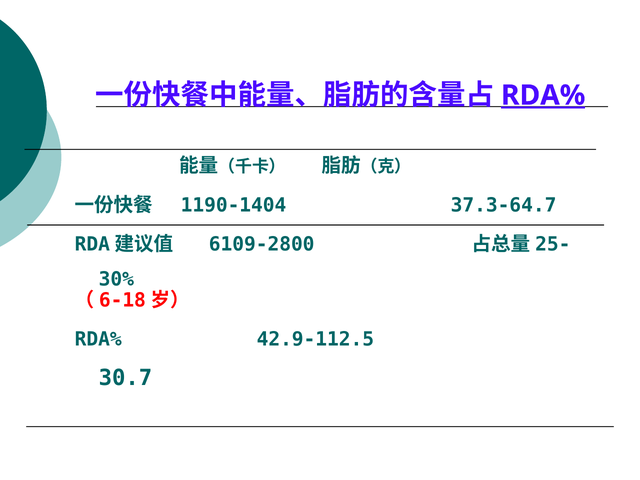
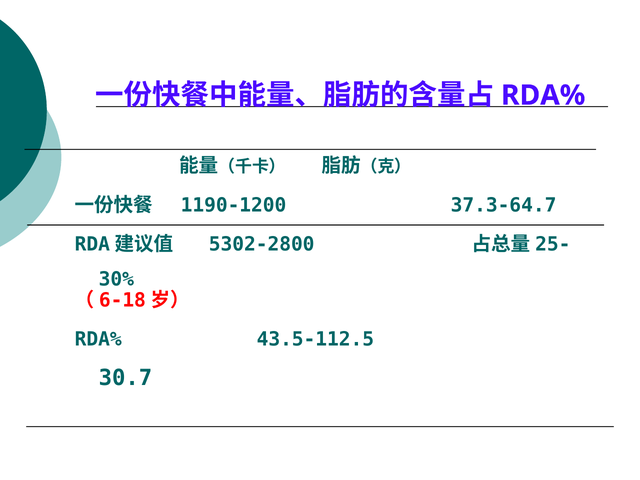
RDA% at (543, 95) underline: present -> none
1190-1404: 1190-1404 -> 1190-1200
6109-2800: 6109-2800 -> 5302-2800
42.9-112.5: 42.9-112.5 -> 43.5-112.5
